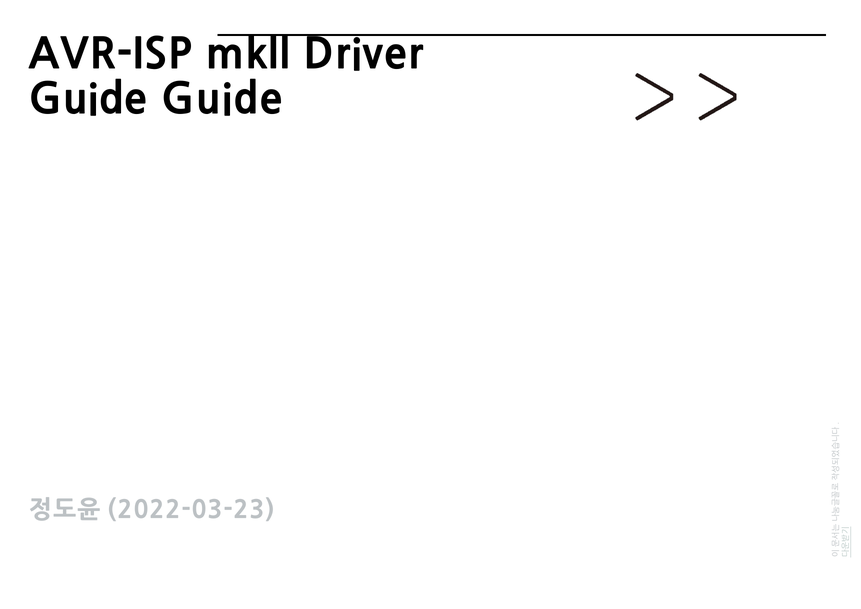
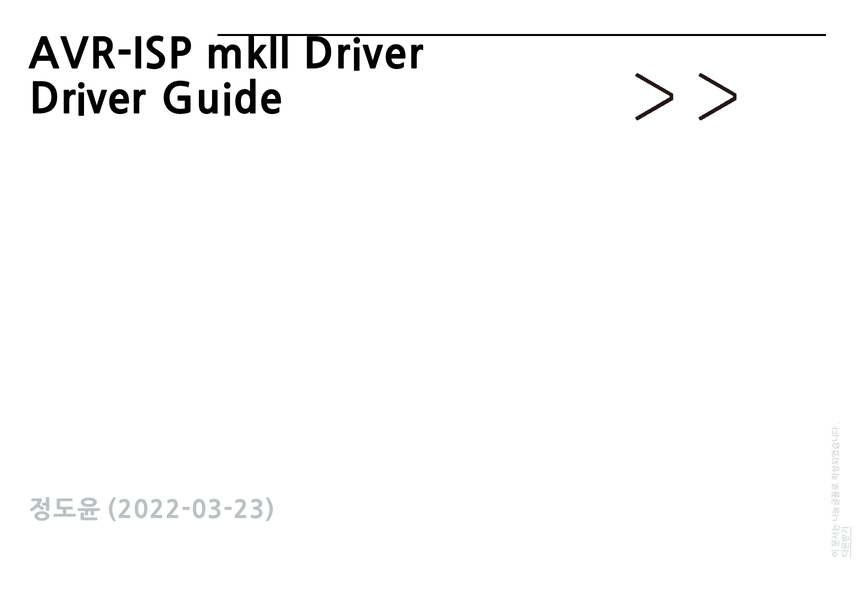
Guide at (88, 100): Guide -> Driver
